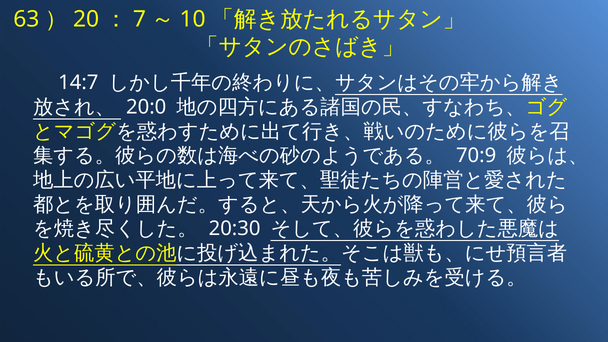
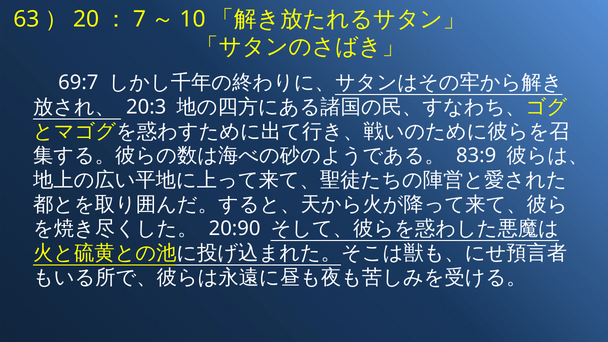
14:7: 14:7 -> 69:7
20:0: 20:0 -> 20:3
70:9: 70:9 -> 83:9
20:30: 20:30 -> 20:90
